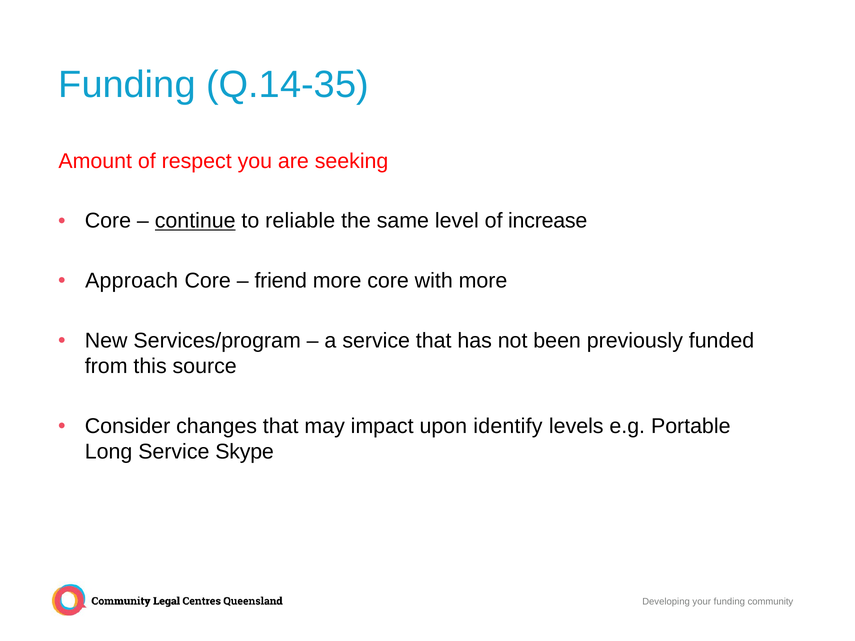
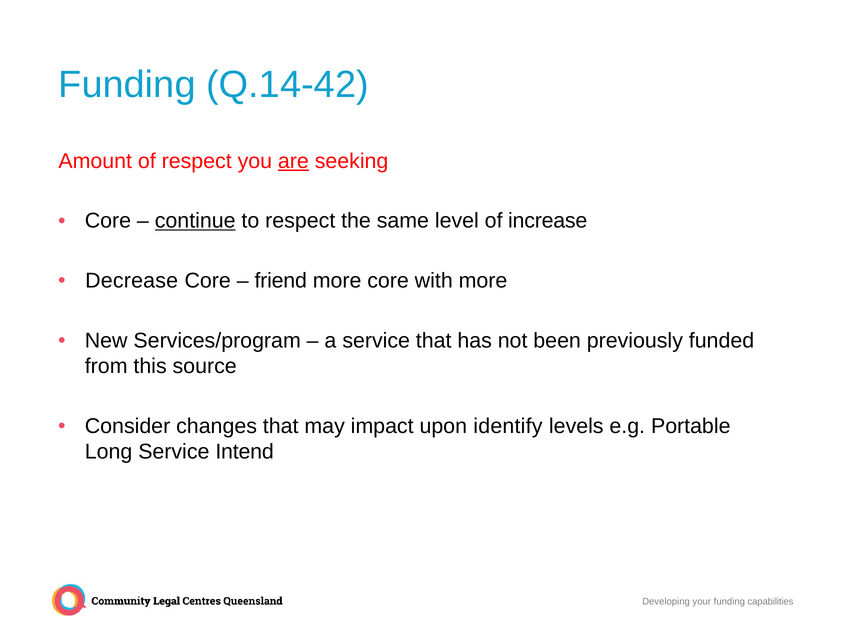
Q.14-35: Q.14-35 -> Q.14-42
are underline: none -> present
to reliable: reliable -> respect
Approach: Approach -> Decrease
Skype: Skype -> Intend
community: community -> capabilities
